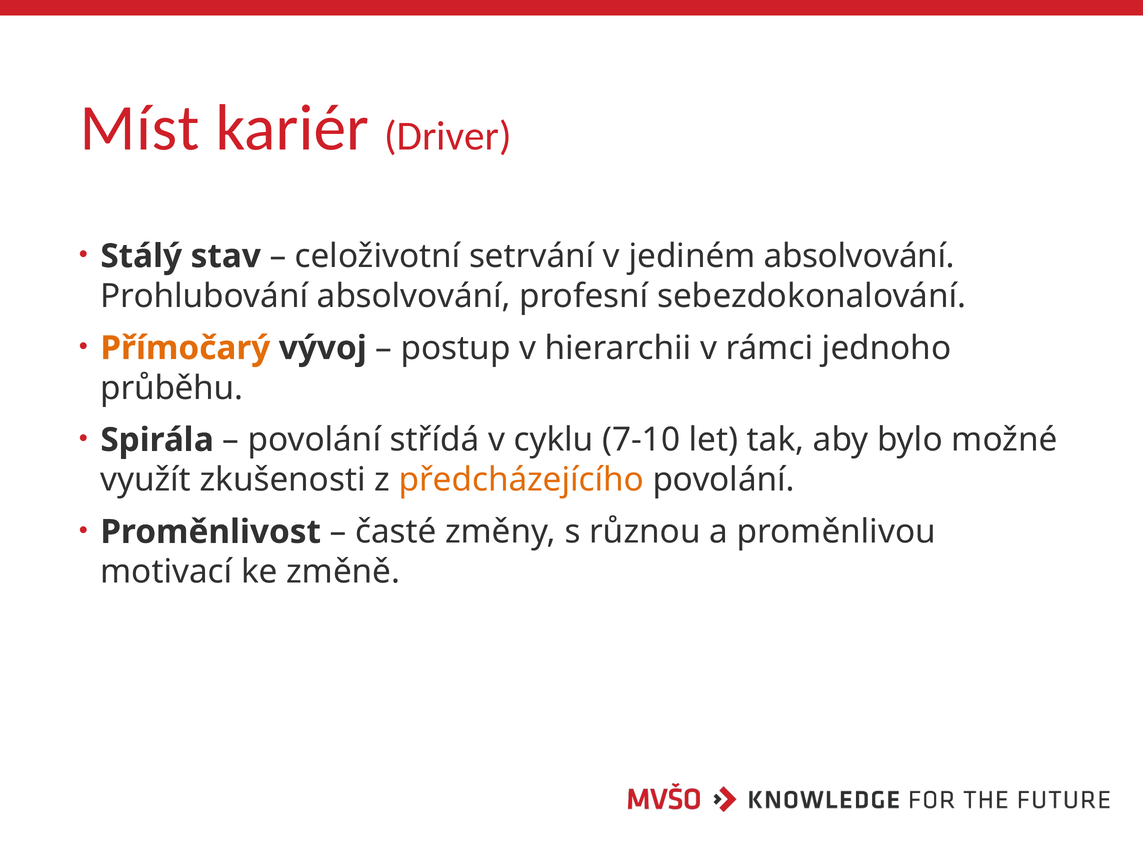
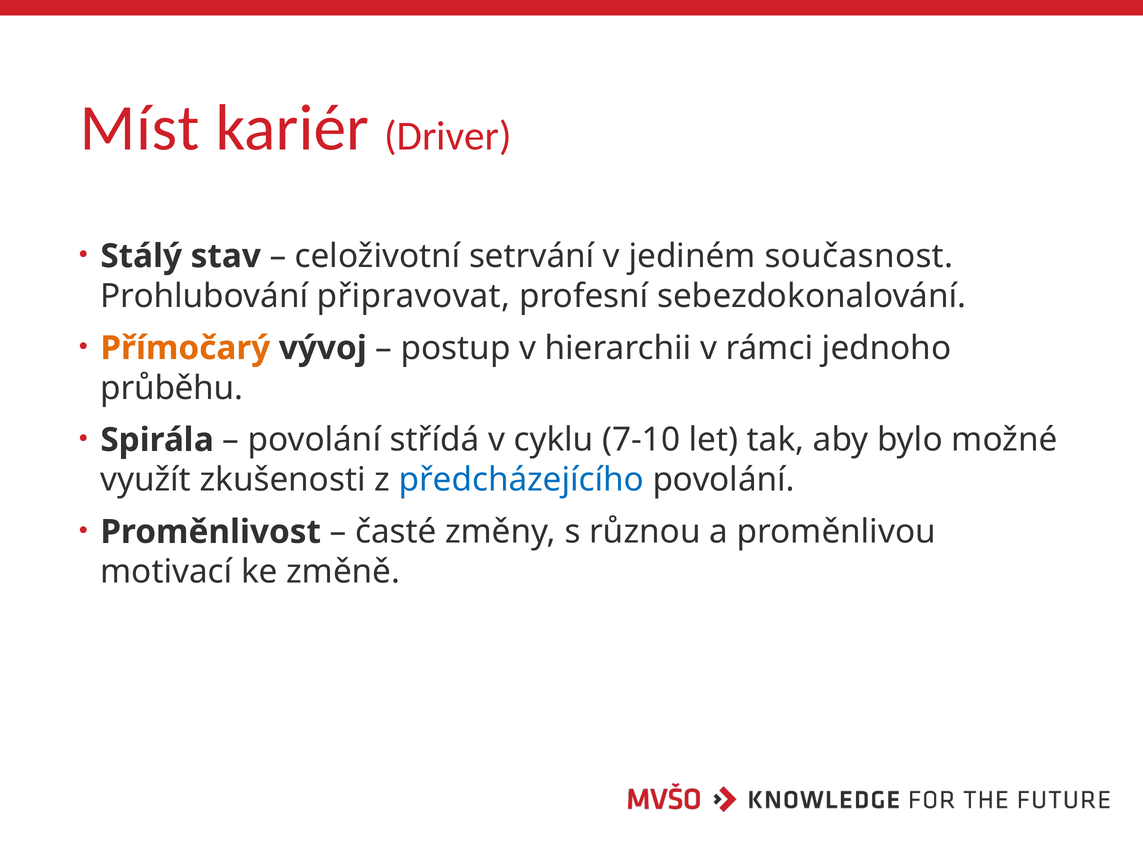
jediném absolvování: absolvování -> současnost
Prohlubování absolvování: absolvování -> připravovat
předcházejícího colour: orange -> blue
